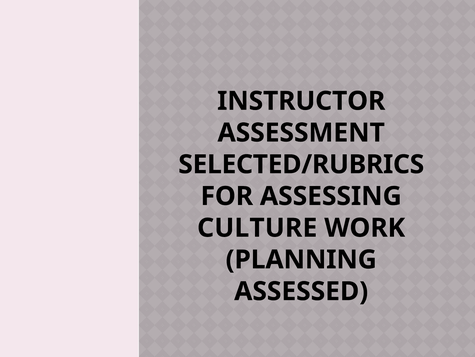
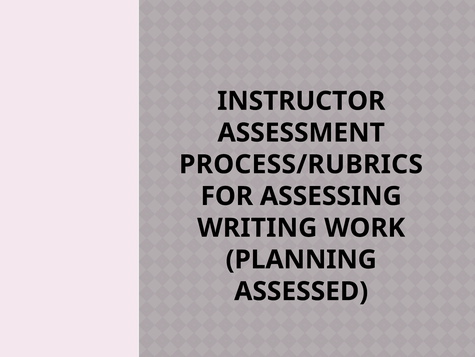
SELECTED/RUBRICS: SELECTED/RUBRICS -> PROCESS/RUBRICS
CULTURE: CULTURE -> WRITING
